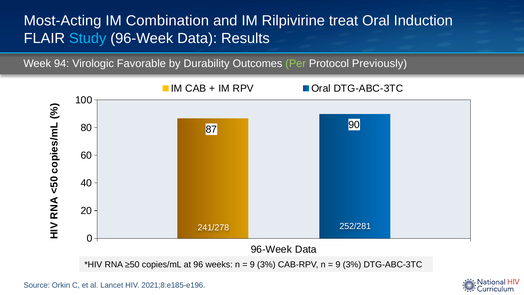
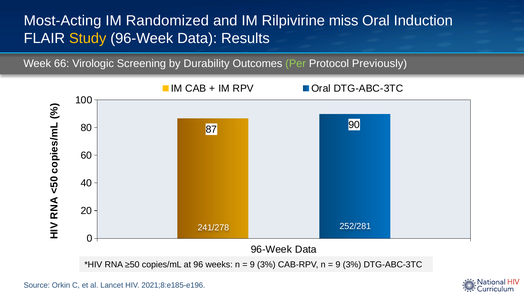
Combination: Combination -> Randomized
treat: treat -> miss
Study colour: light blue -> yellow
94: 94 -> 66
Favorable: Favorable -> Screening
